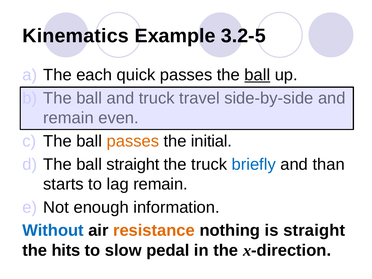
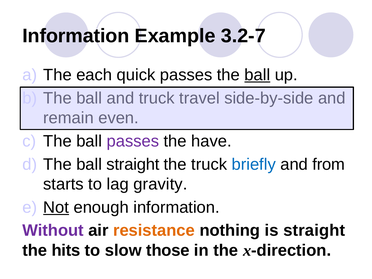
Kinematics at (76, 36): Kinematics -> Information
3.2-5: 3.2-5 -> 3.2-7
passes at (133, 141) colour: orange -> purple
initial: initial -> have
than: than -> from
lag remain: remain -> gravity
Not underline: none -> present
Without colour: blue -> purple
pedal: pedal -> those
